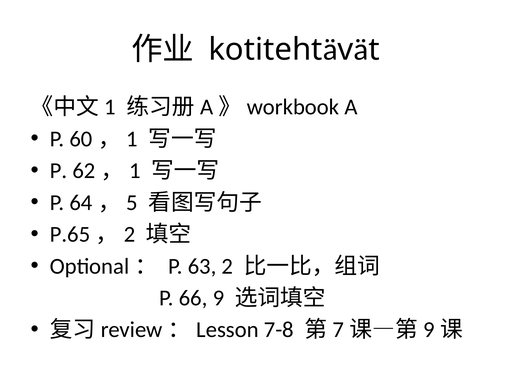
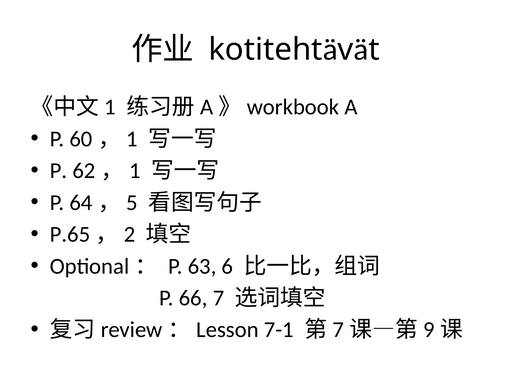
2: 2 -> 6
9: 9 -> 7
7-8: 7-8 -> 7-1
